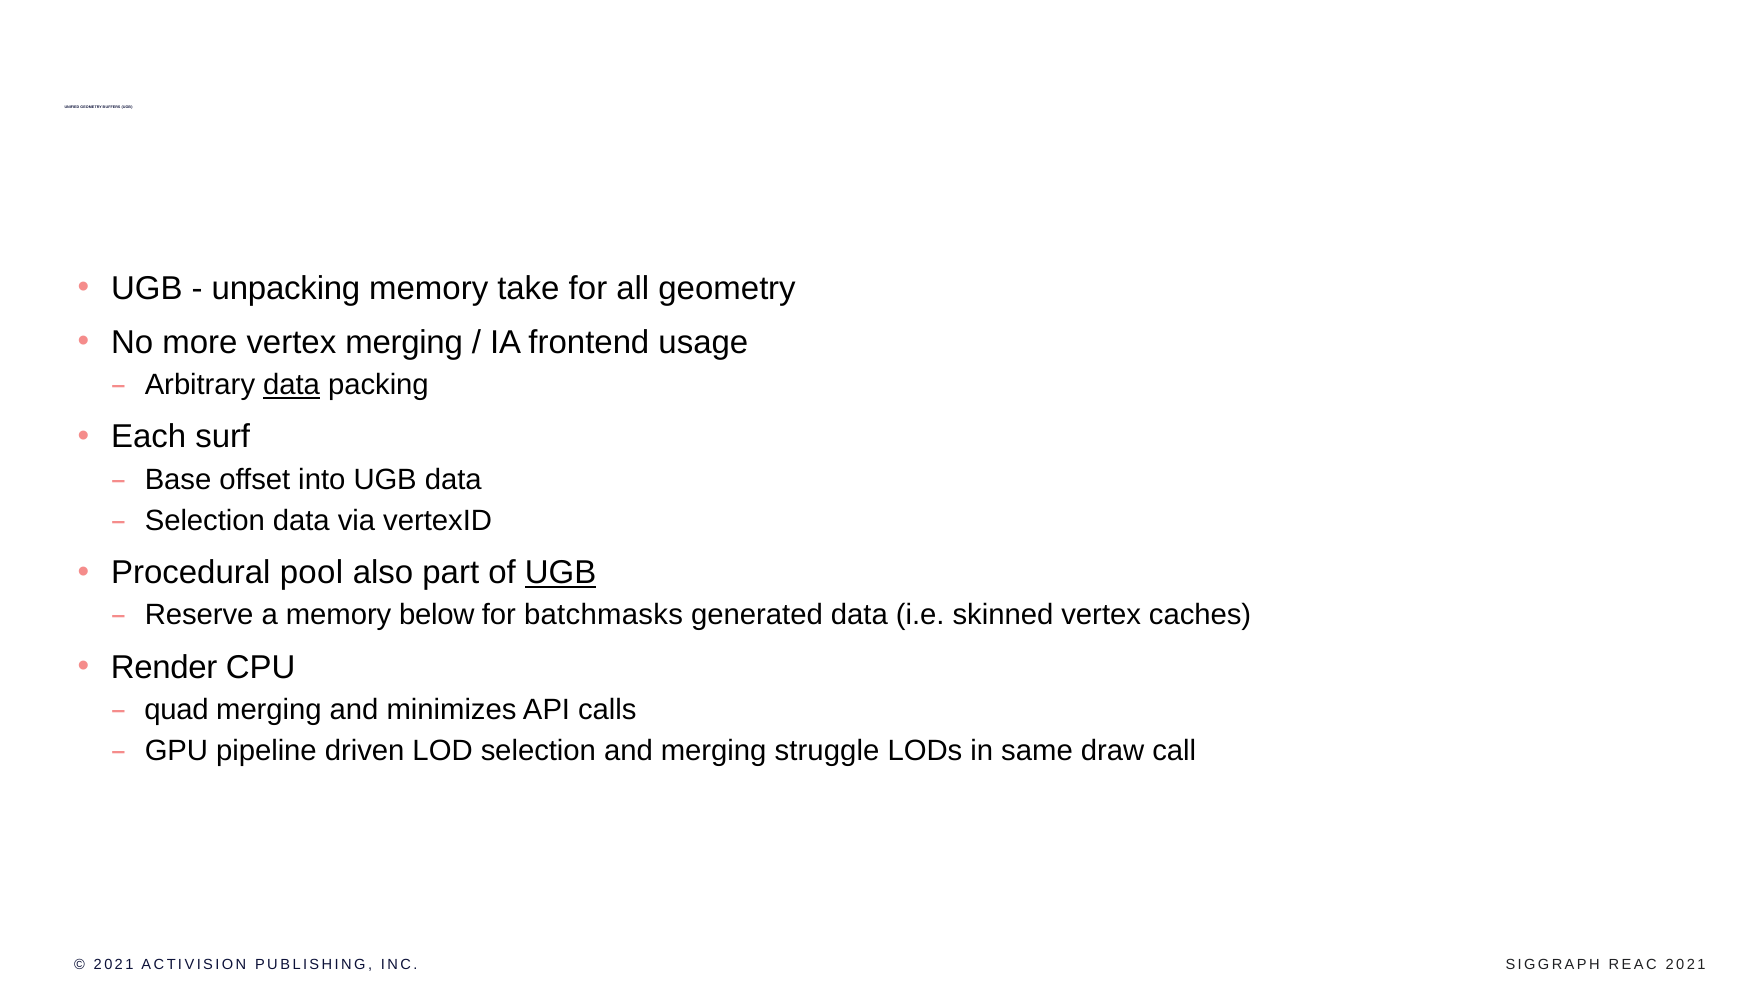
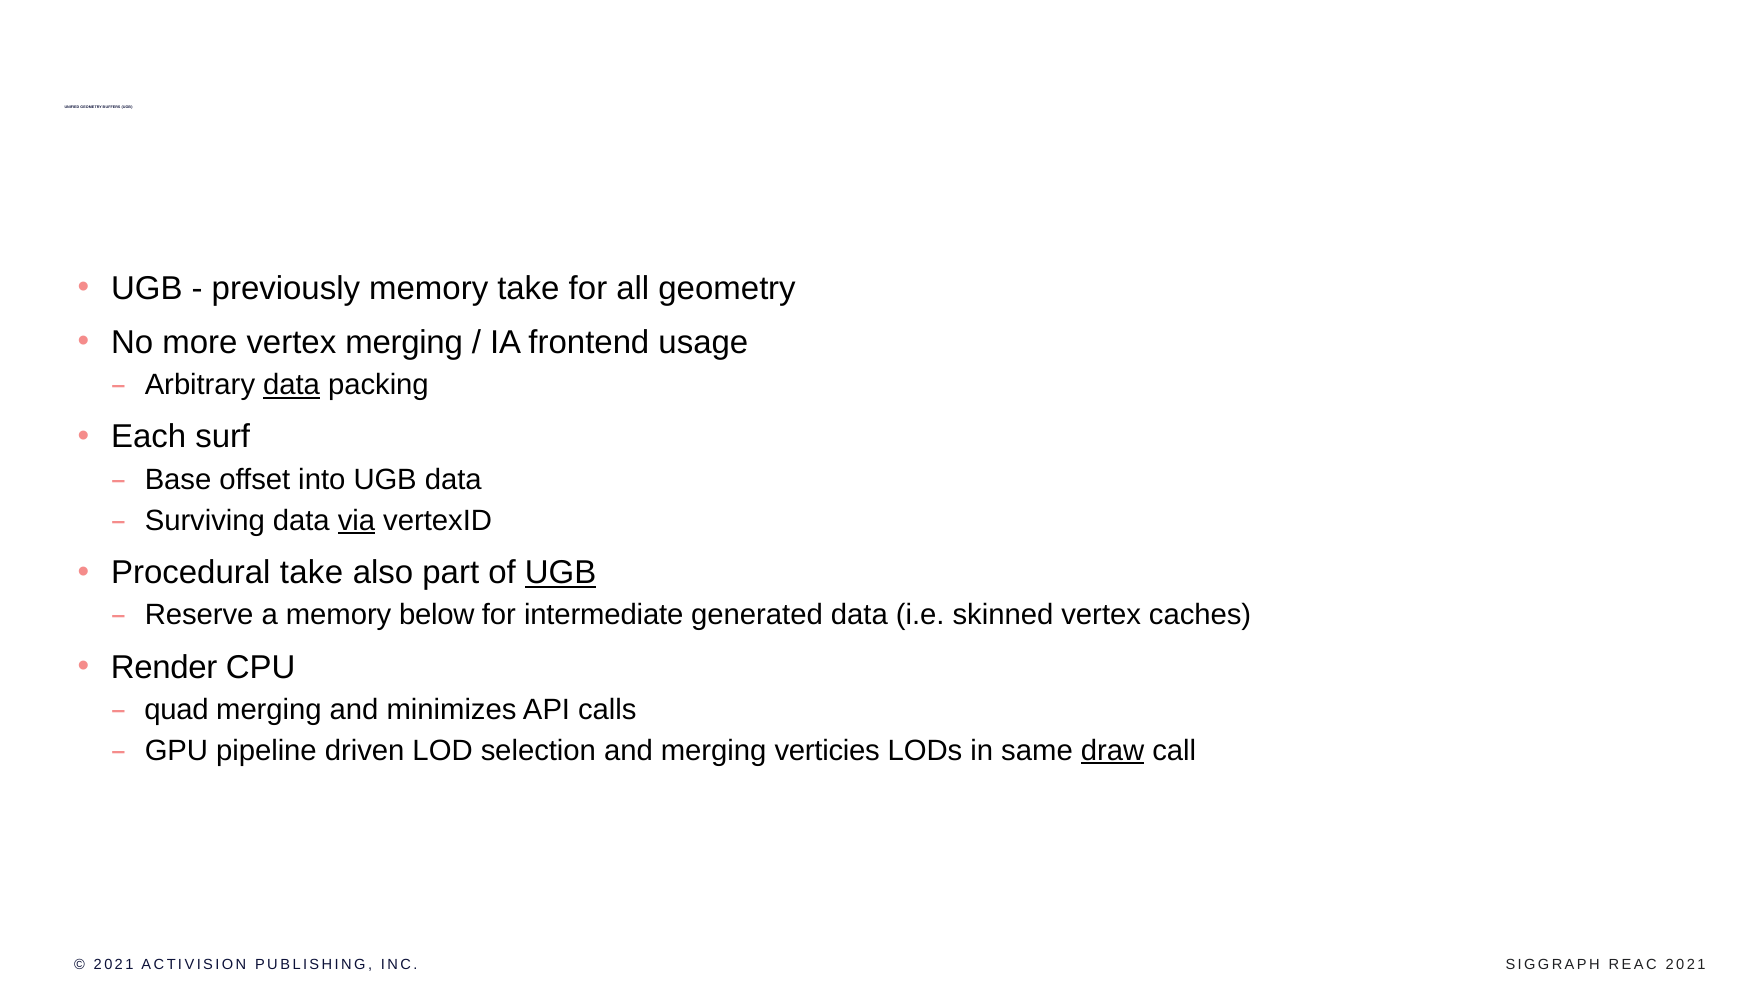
unpacking: unpacking -> previously
Selection at (205, 520): Selection -> Surviving
via underline: none -> present
Procedural pool: pool -> take
batchmasks: batchmasks -> intermediate
struggle: struggle -> verticies
draw underline: none -> present
